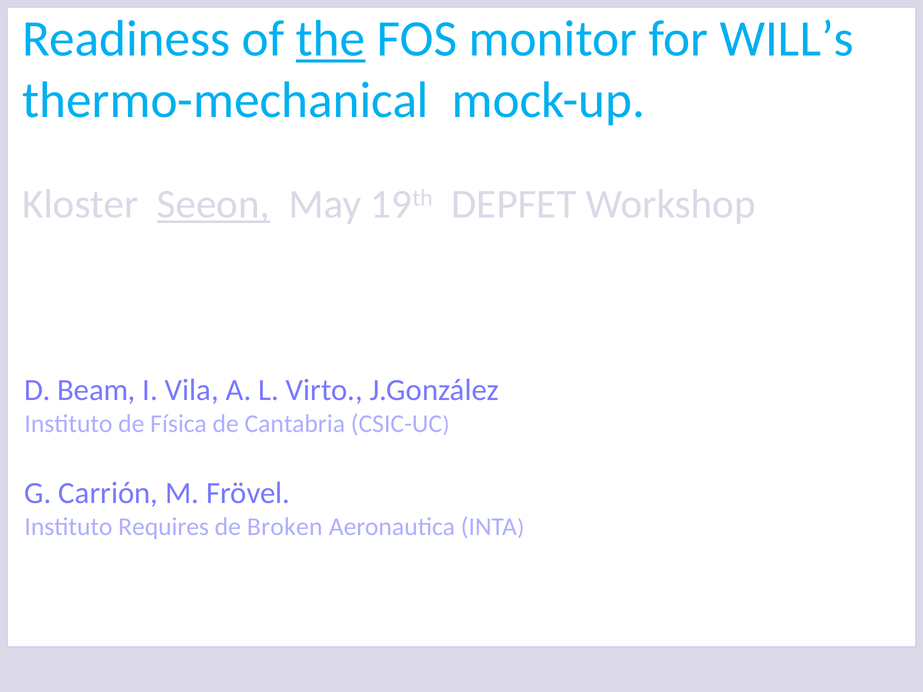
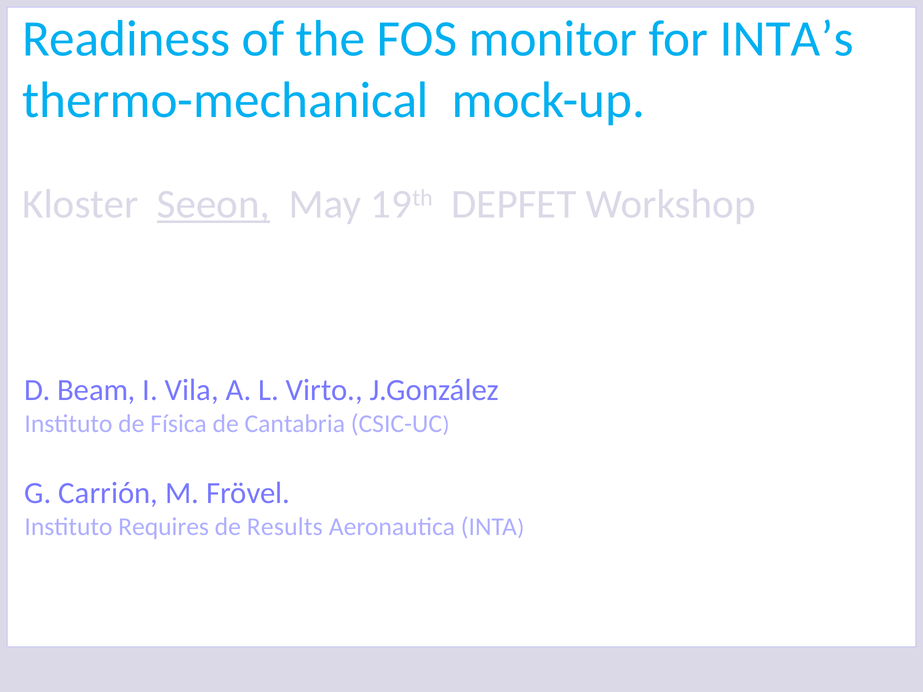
the underline: present -> none
WILL’s: WILL’s -> INTA’s
Broken: Broken -> Results
